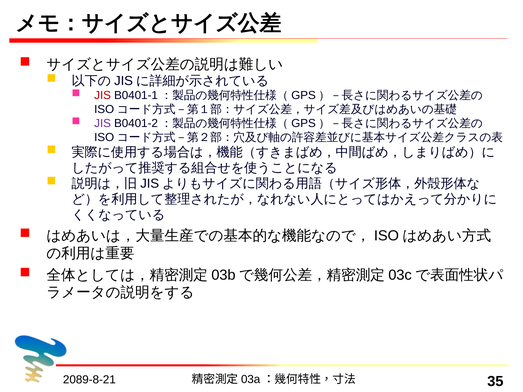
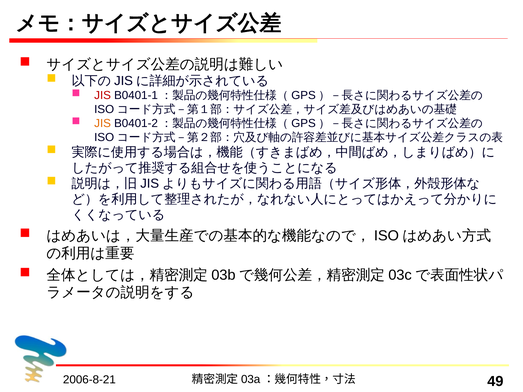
JIS at (103, 123) colour: purple -> orange
2089-8-21: 2089-8-21 -> 2006-8-21
35: 35 -> 49
